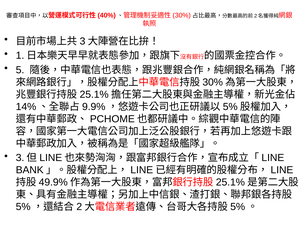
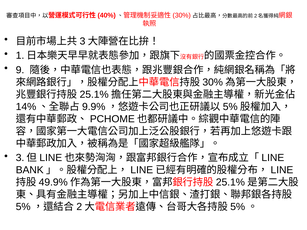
5: 5 -> 9
